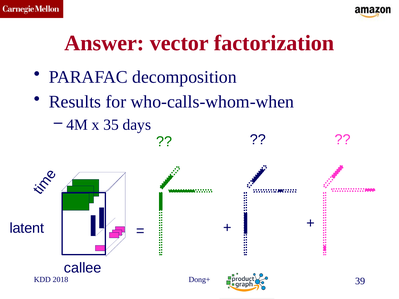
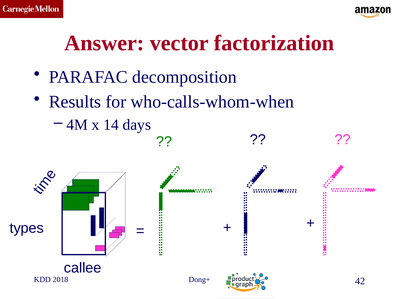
35: 35 -> 14
latent: latent -> types
39: 39 -> 42
